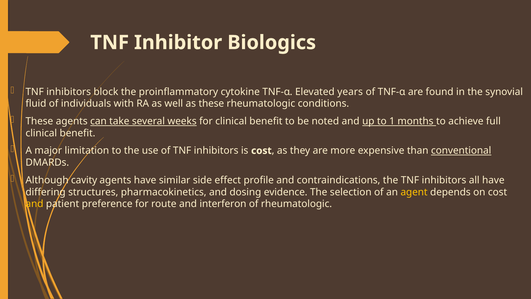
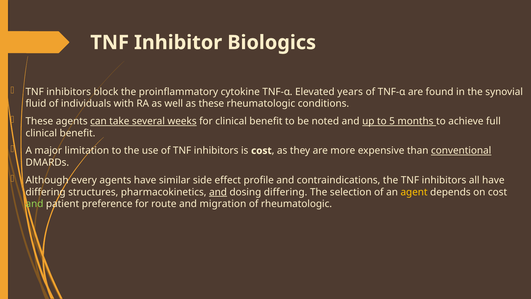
1: 1 -> 5
cavity: cavity -> every
and at (218, 192) underline: none -> present
dosing evidence: evidence -> differing
and at (34, 204) colour: yellow -> light green
interferon: interferon -> migration
